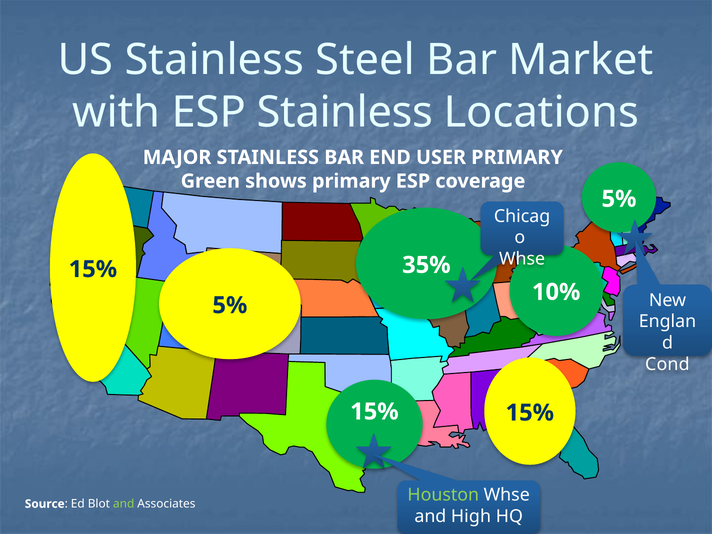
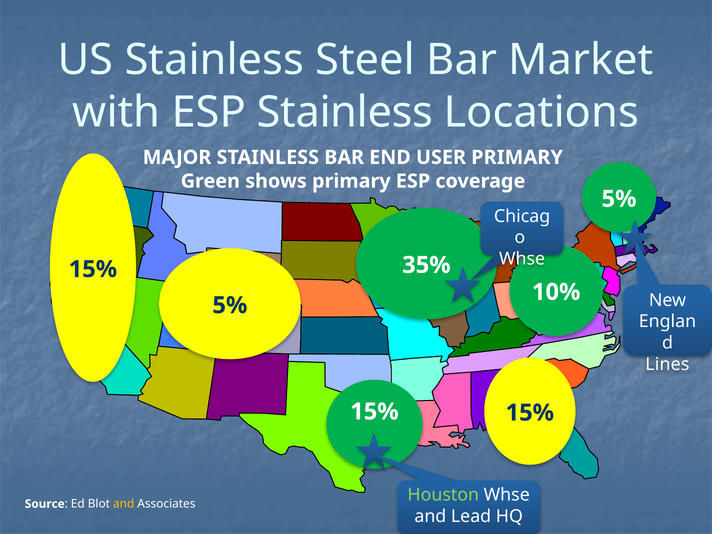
Cond: Cond -> Lines
and at (124, 504) colour: light green -> yellow
High: High -> Lead
